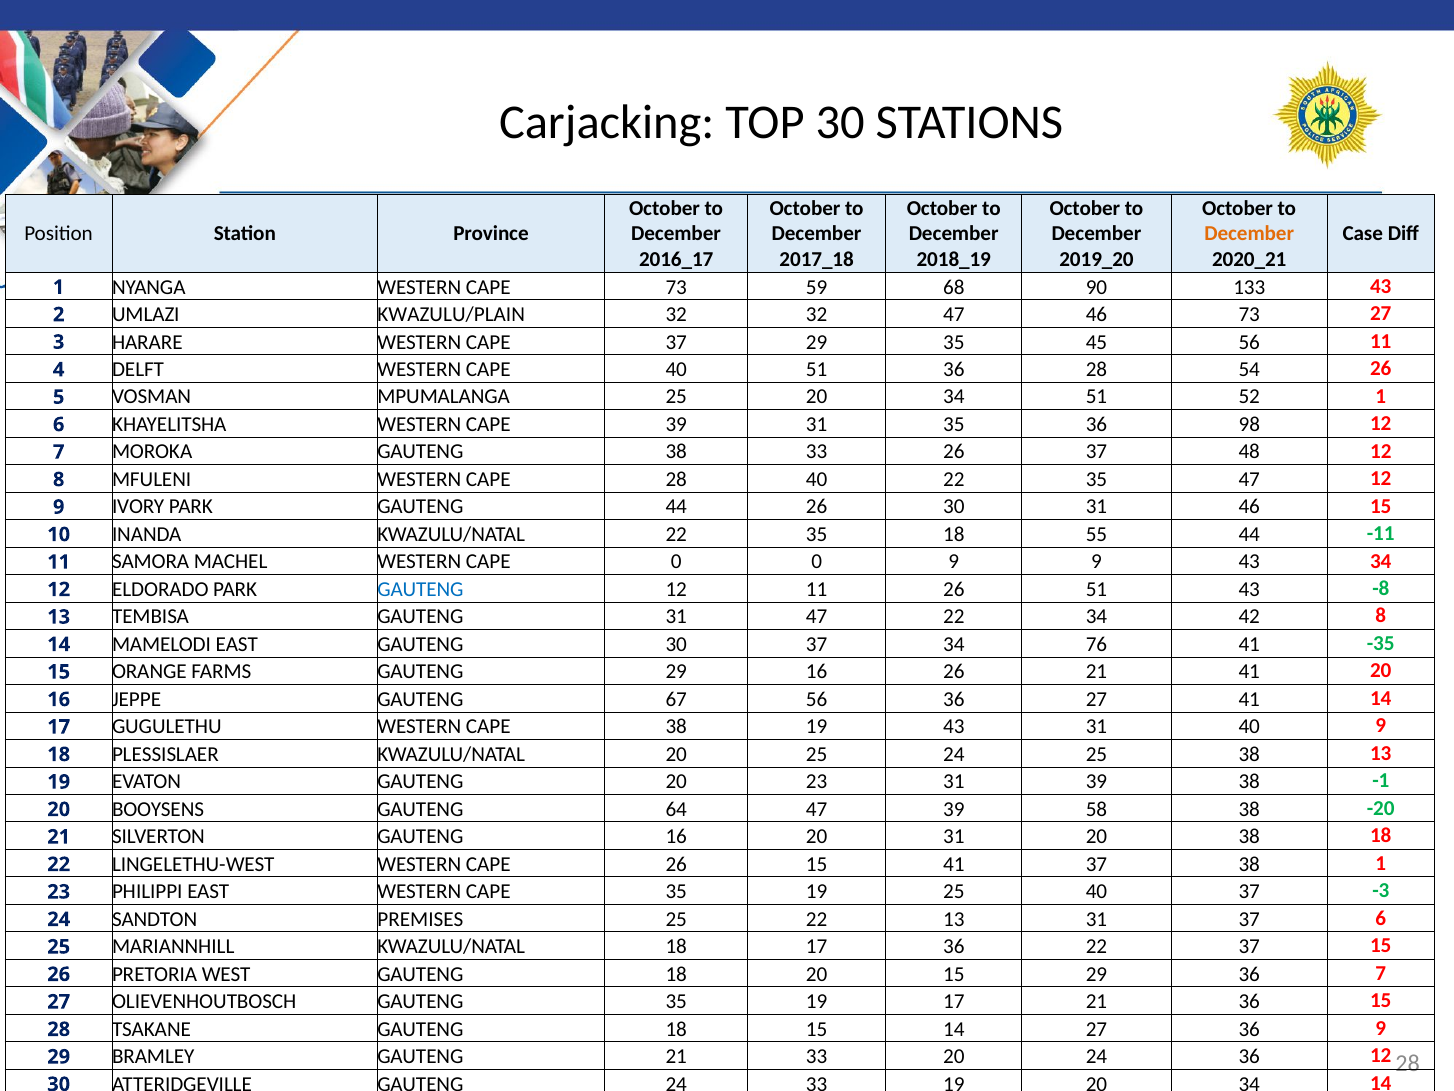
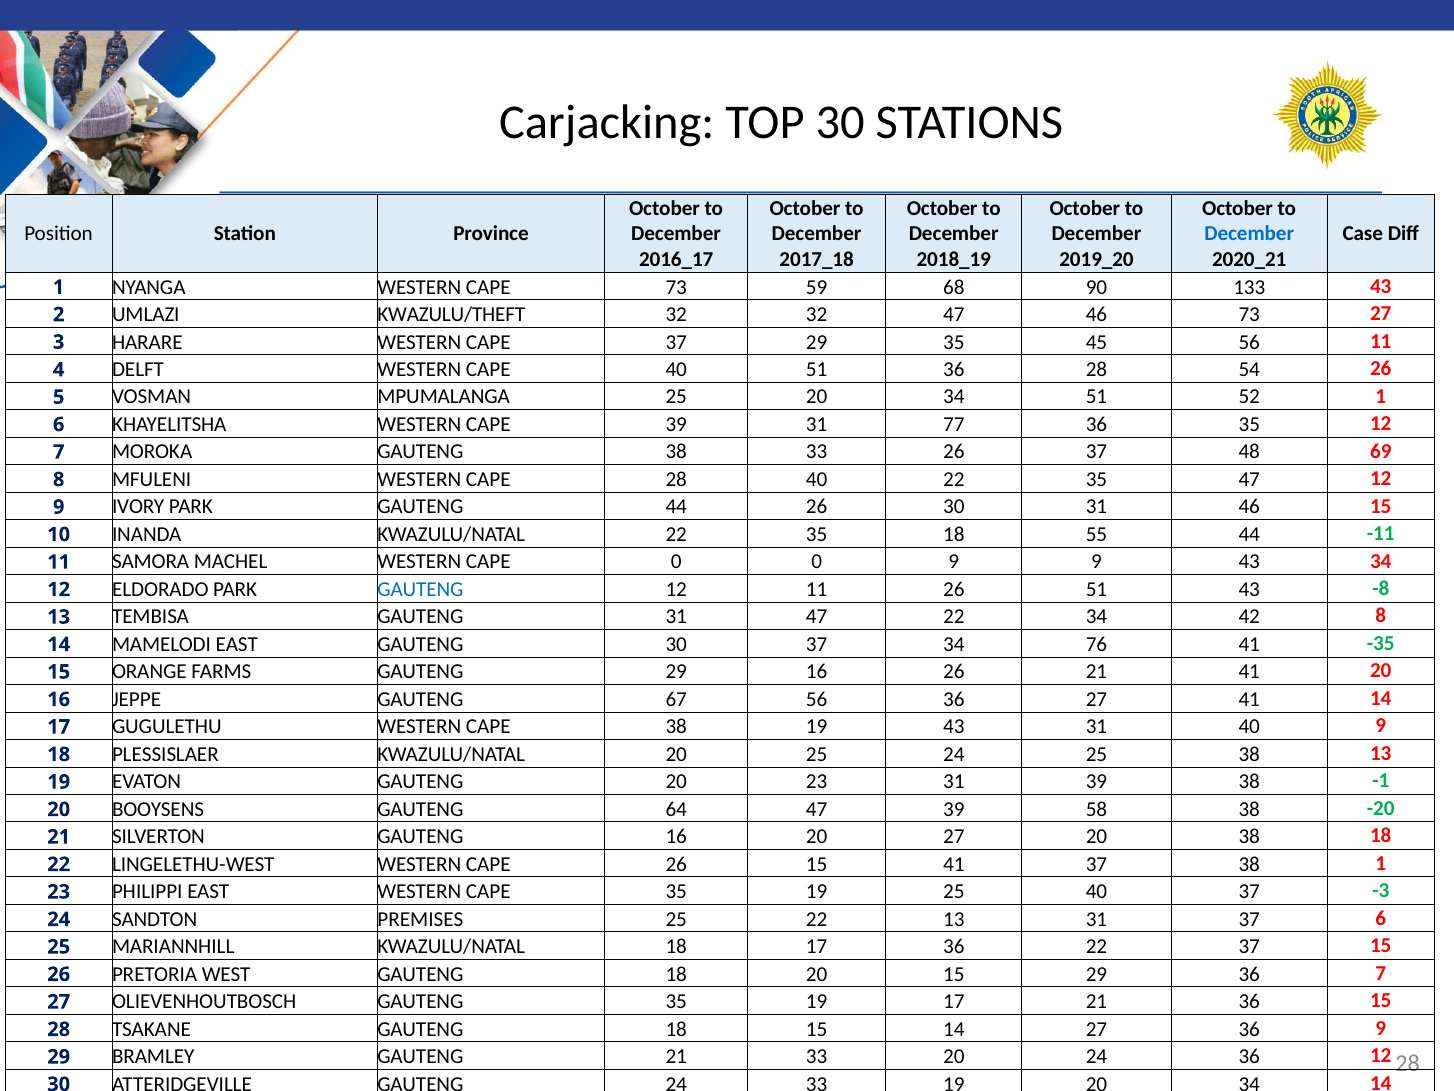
December at (1249, 234) colour: orange -> blue
KWAZULU/PLAIN: KWAZULU/PLAIN -> KWAZULU/THEFT
31 35: 35 -> 77
36 98: 98 -> 35
48 12: 12 -> 69
20 31: 31 -> 27
